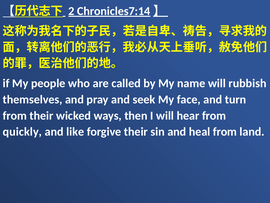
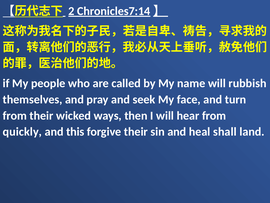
like: like -> this
heal from: from -> shall
